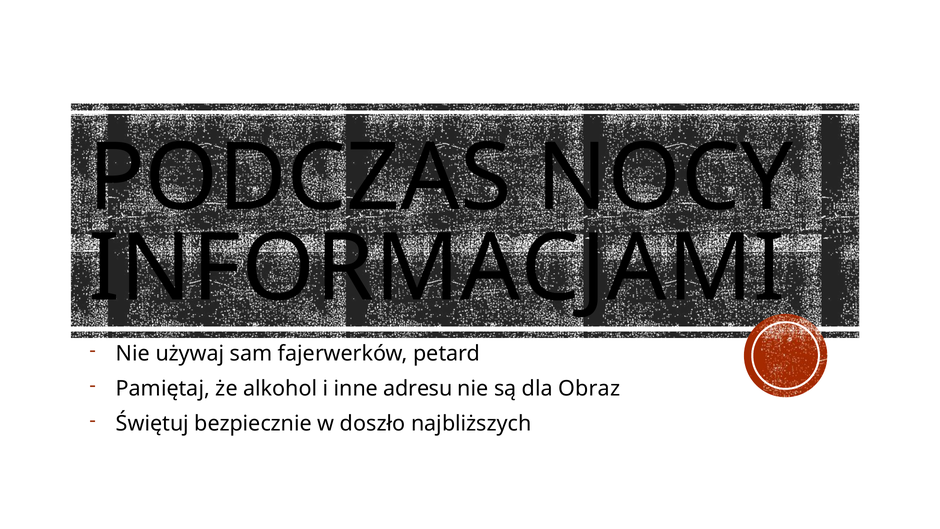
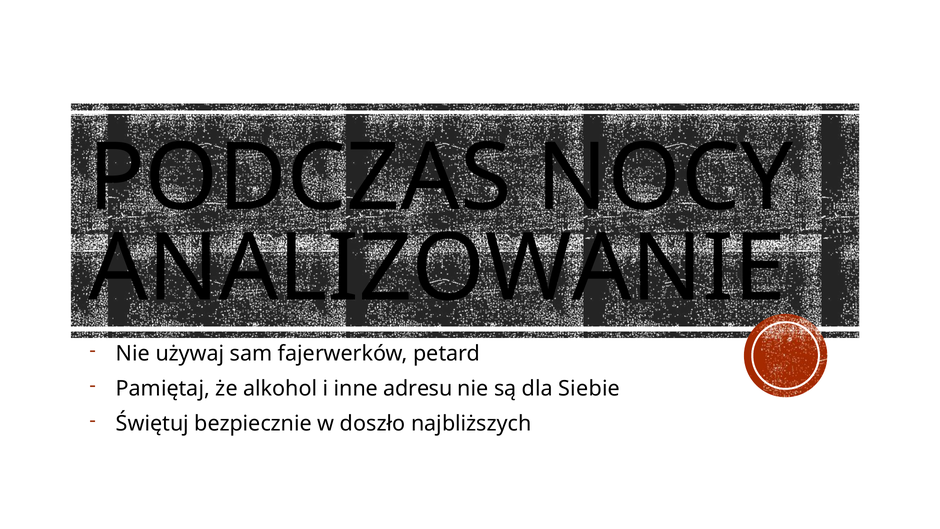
INFORMACJAMI: INFORMACJAMI -> ANALIZOWANIE
Obraz: Obraz -> Siebie
